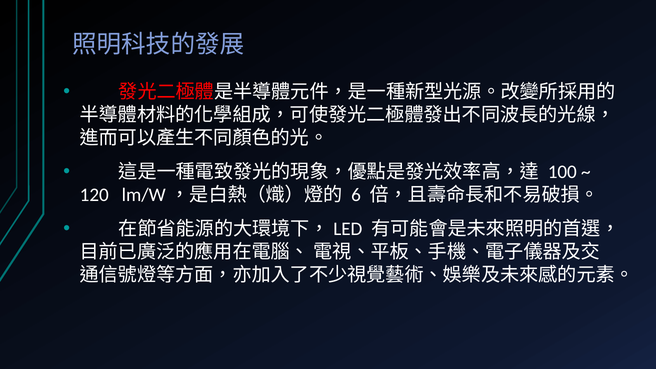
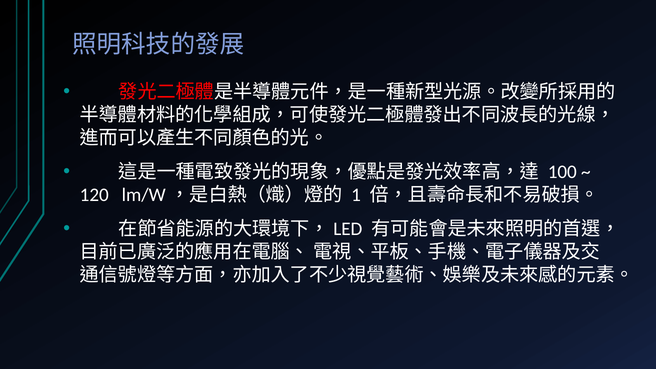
6: 6 -> 1
